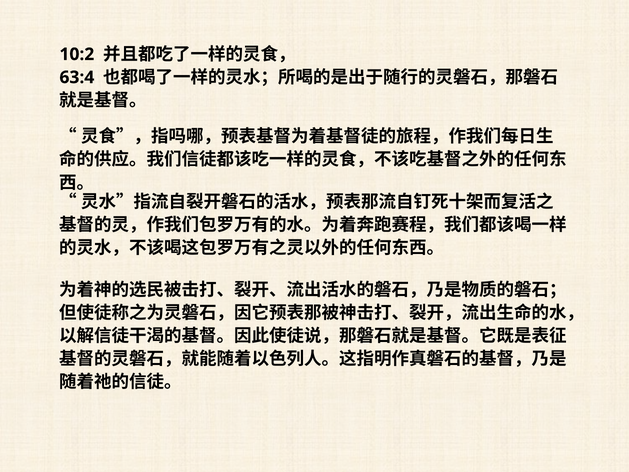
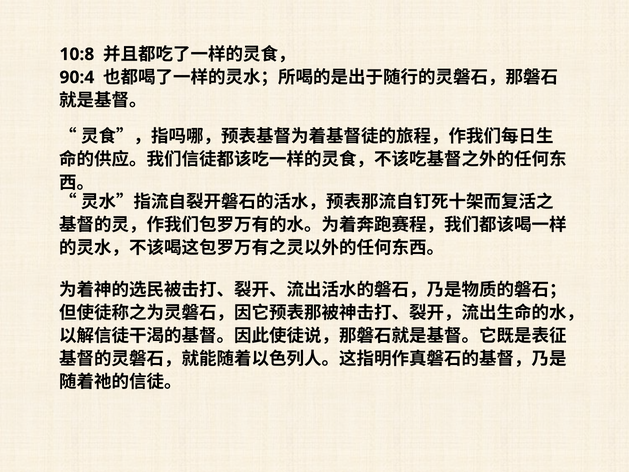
10:2: 10:2 -> 10:8
63:4: 63:4 -> 90:4
